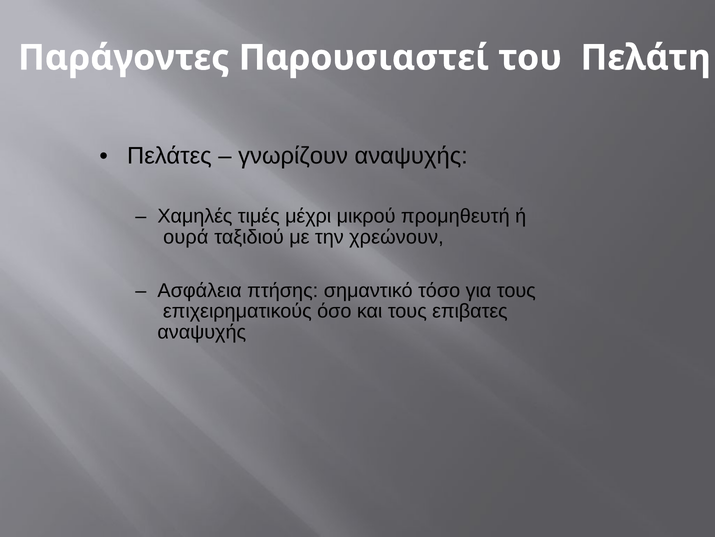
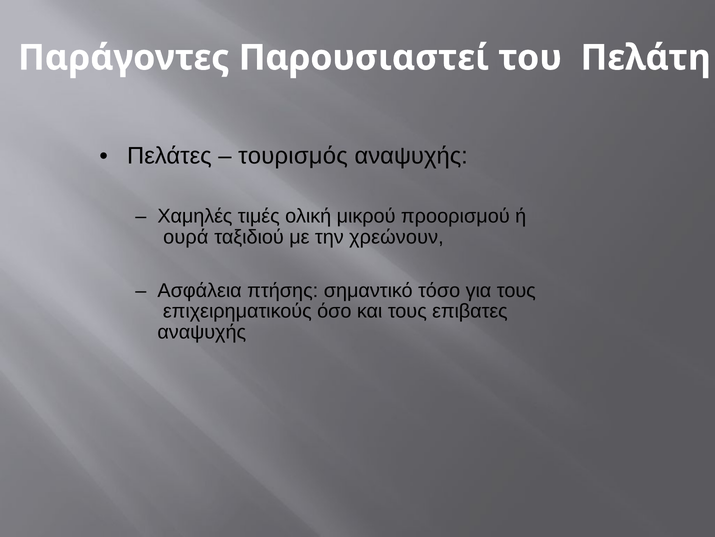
γνωρίζουν: γνωρίζουν -> τουρισμός
μέχρι: μέχρι -> ολική
προμηθευτή: προμηθευτή -> προορισμού
